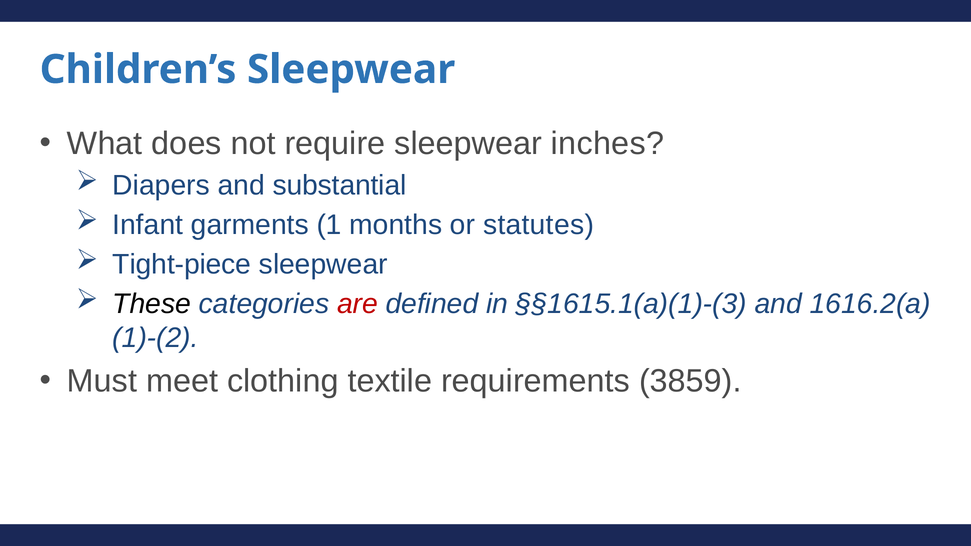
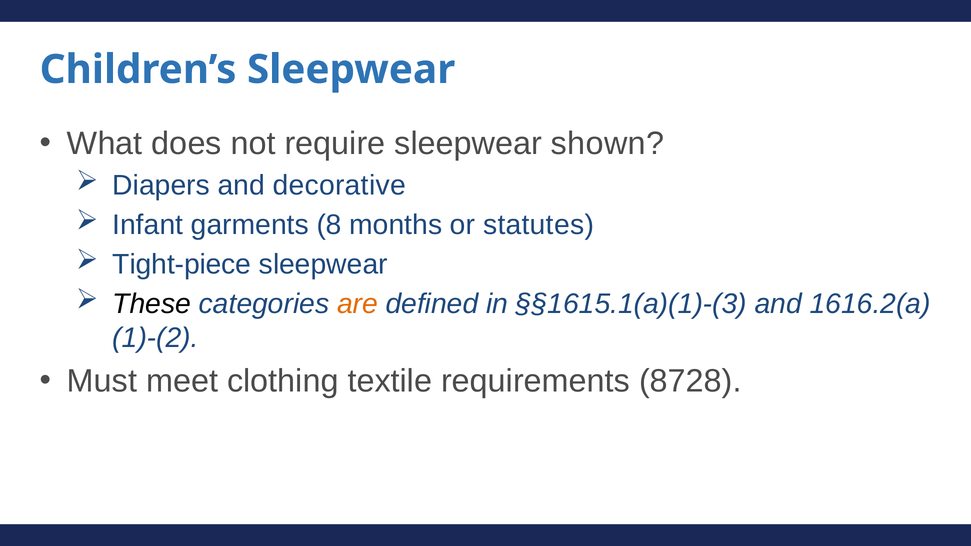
inches: inches -> shown
substantial: substantial -> decorative
1: 1 -> 8
are colour: red -> orange
3859: 3859 -> 8728
